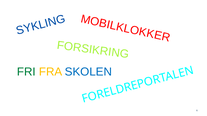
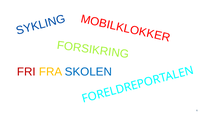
FRI colour: green -> red
